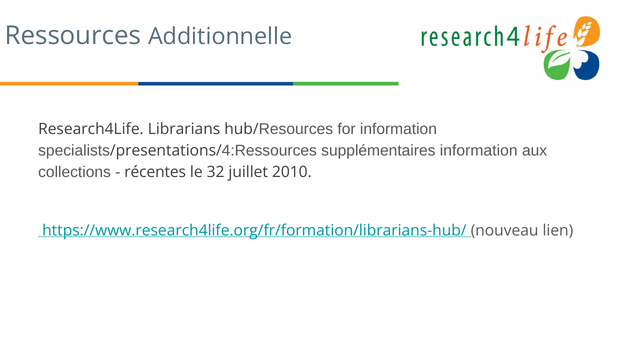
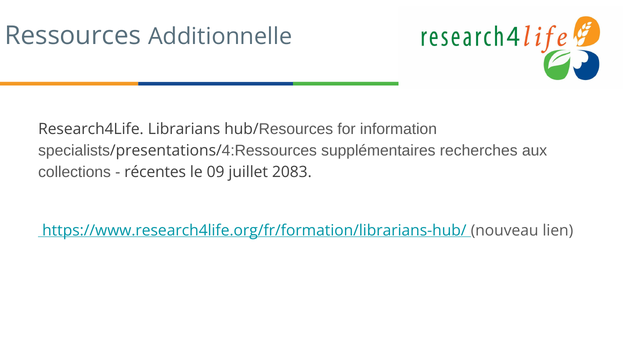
supplémentaires information: information -> recherches
32: 32 -> 09
2010: 2010 -> 2083
